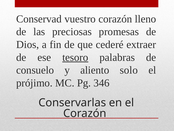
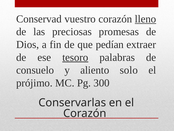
lleno underline: none -> present
cederé: cederé -> pedían
346: 346 -> 300
